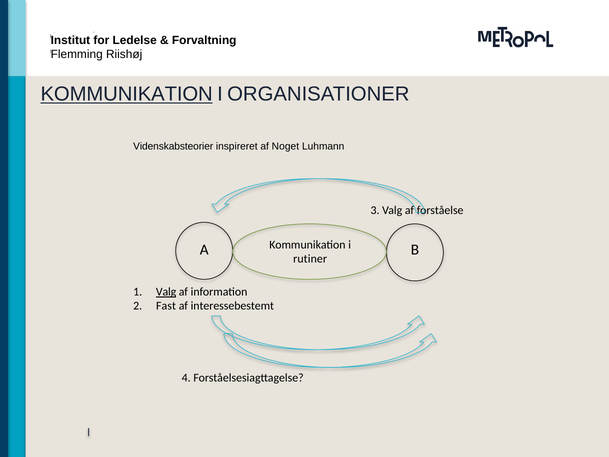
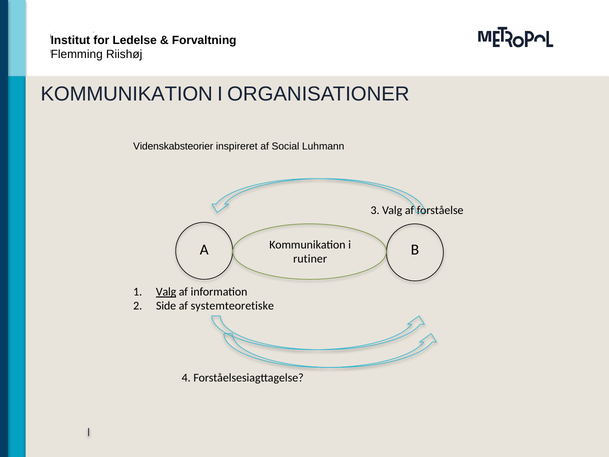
KOMMUNIKATION at (127, 94) underline: present -> none
Noget: Noget -> Social
Fast: Fast -> Side
interessebestemt: interessebestemt -> systemteoretiske
